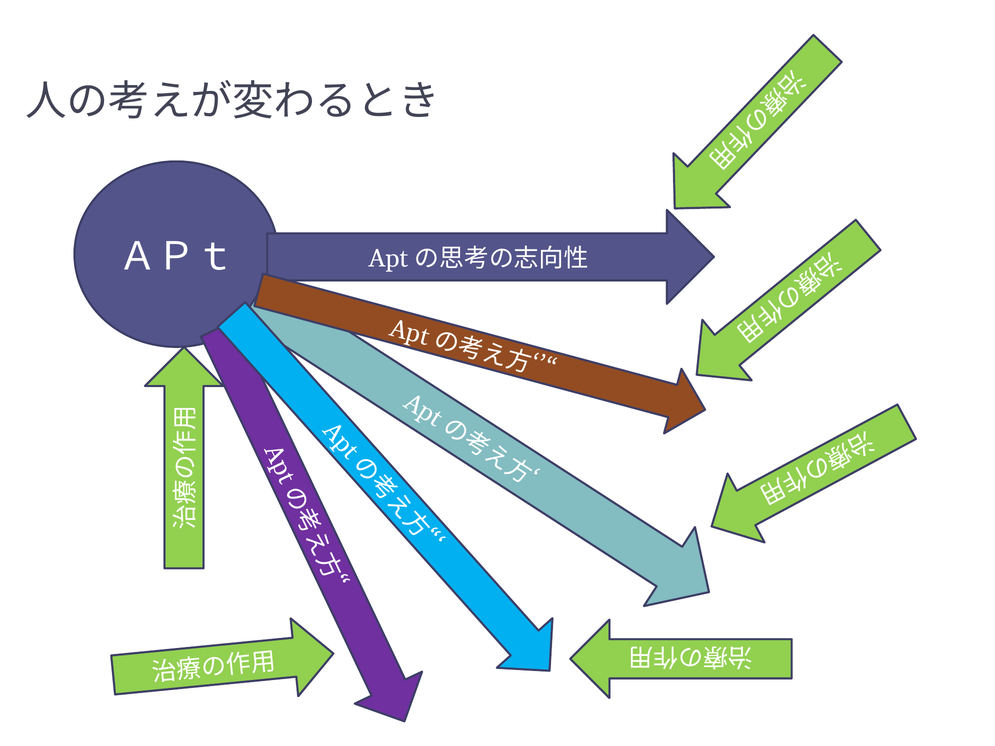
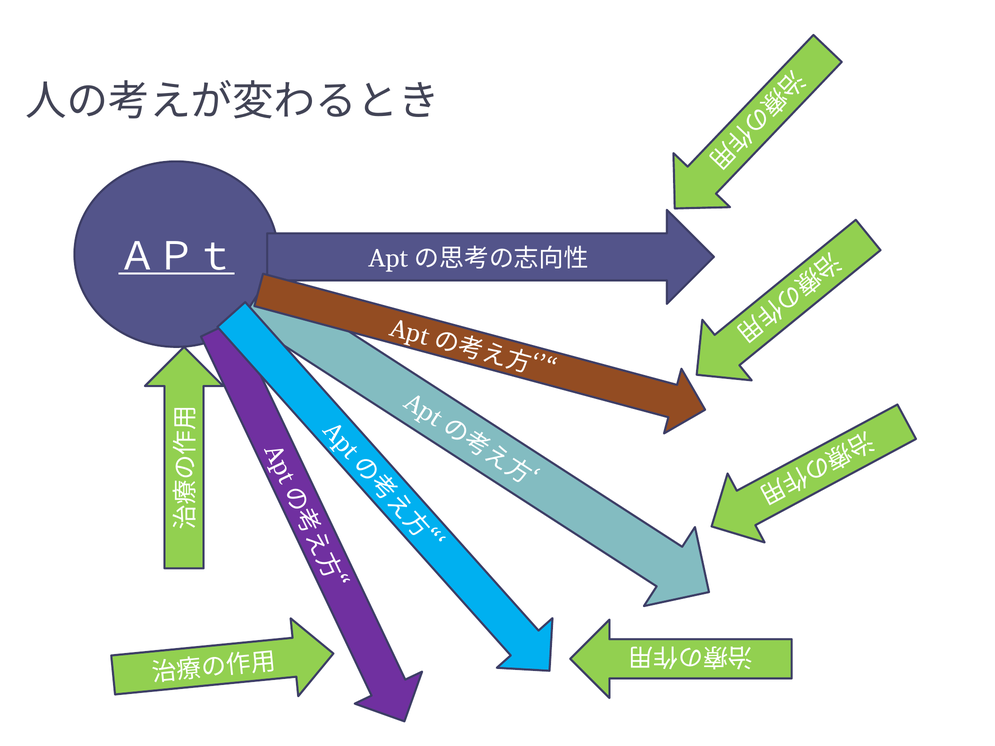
ＡＰｔ underline: none -> present
